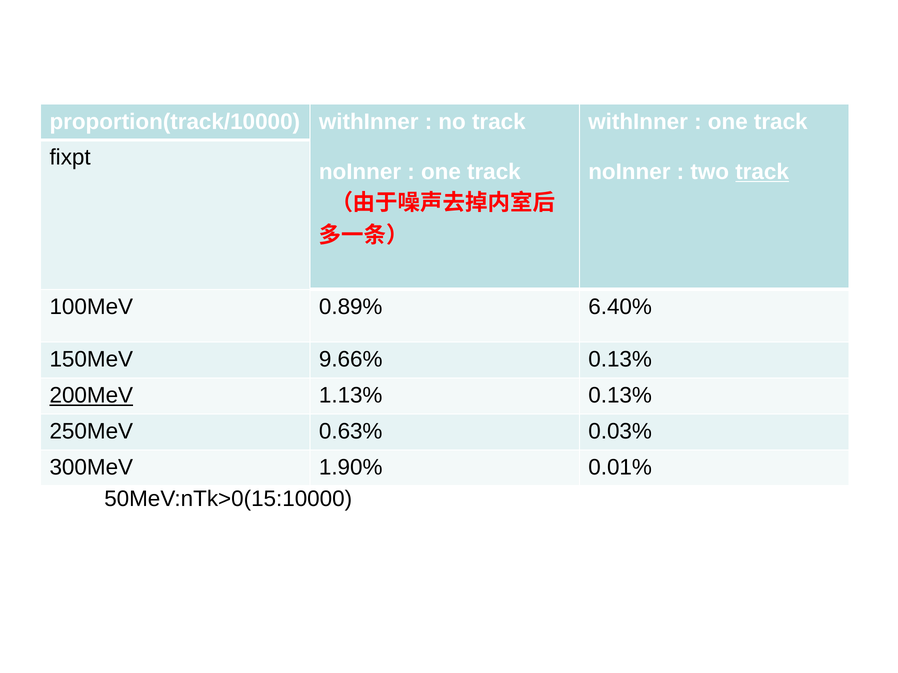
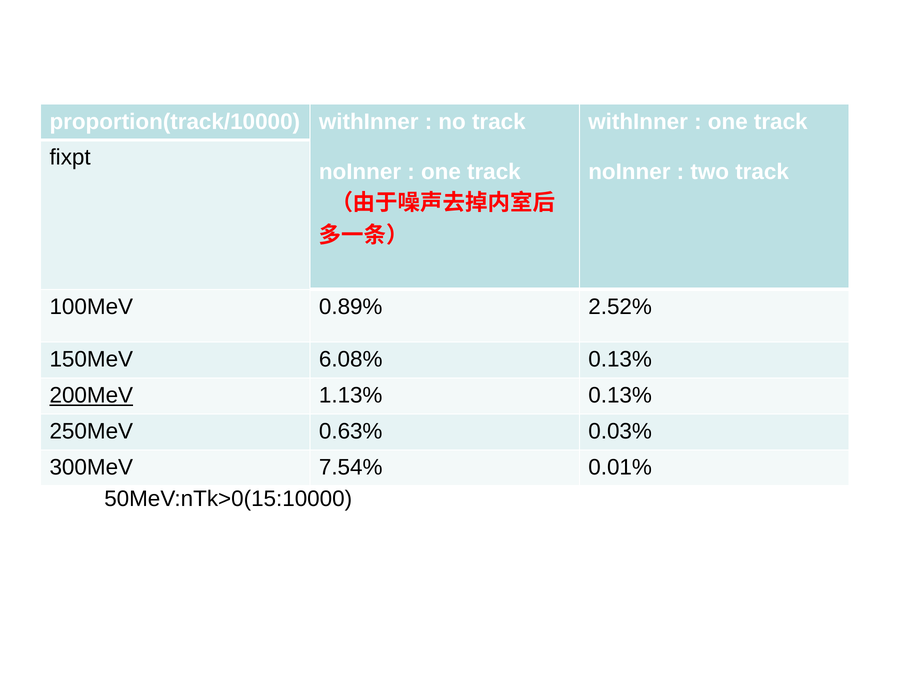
track at (762, 172) underline: present -> none
6.40%: 6.40% -> 2.52%
9.66%: 9.66% -> 6.08%
1.90%: 1.90% -> 7.54%
